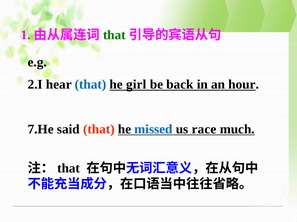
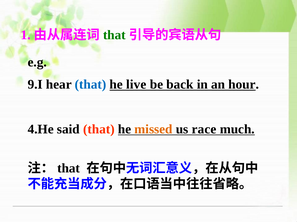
2.I: 2.I -> 9.I
girl: girl -> live
7.He: 7.He -> 4.He
missed colour: blue -> orange
